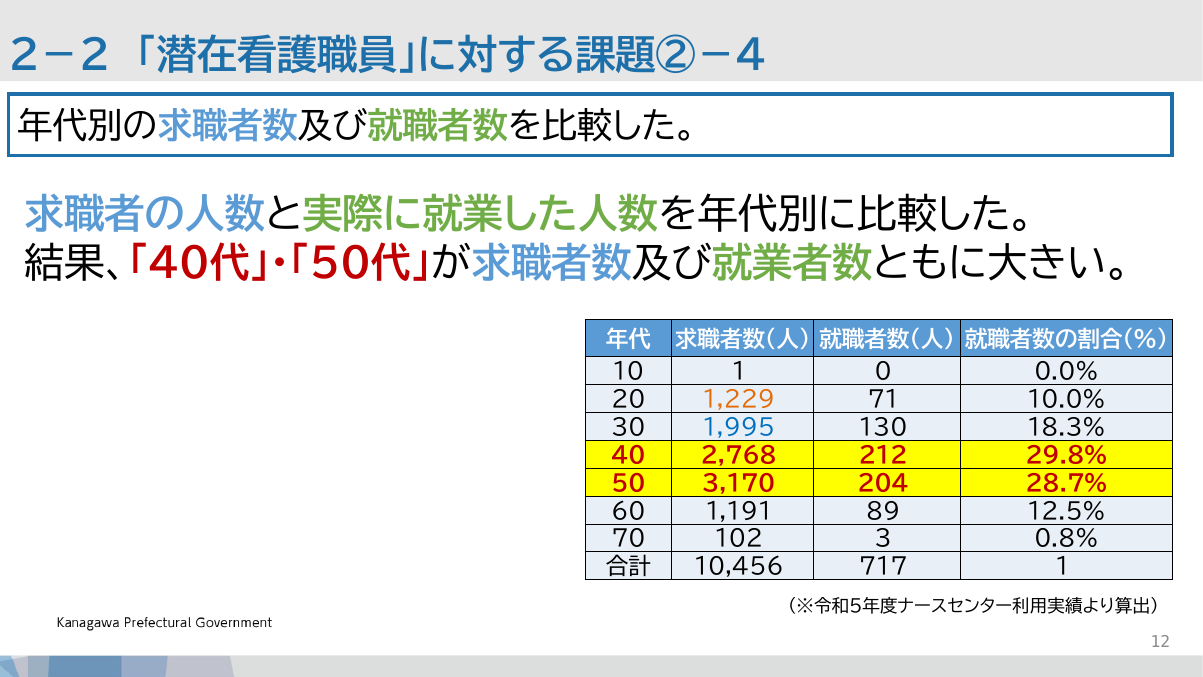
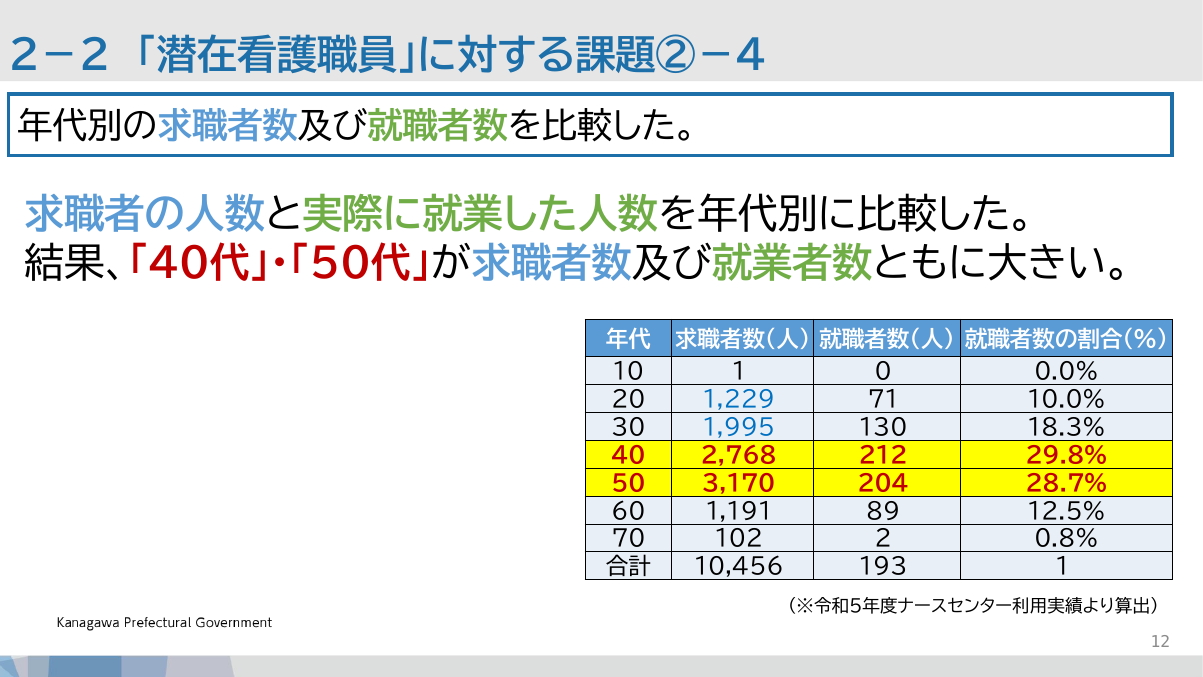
1,229 colour: orange -> blue
3: 3 -> 2
717: 717 -> 193
